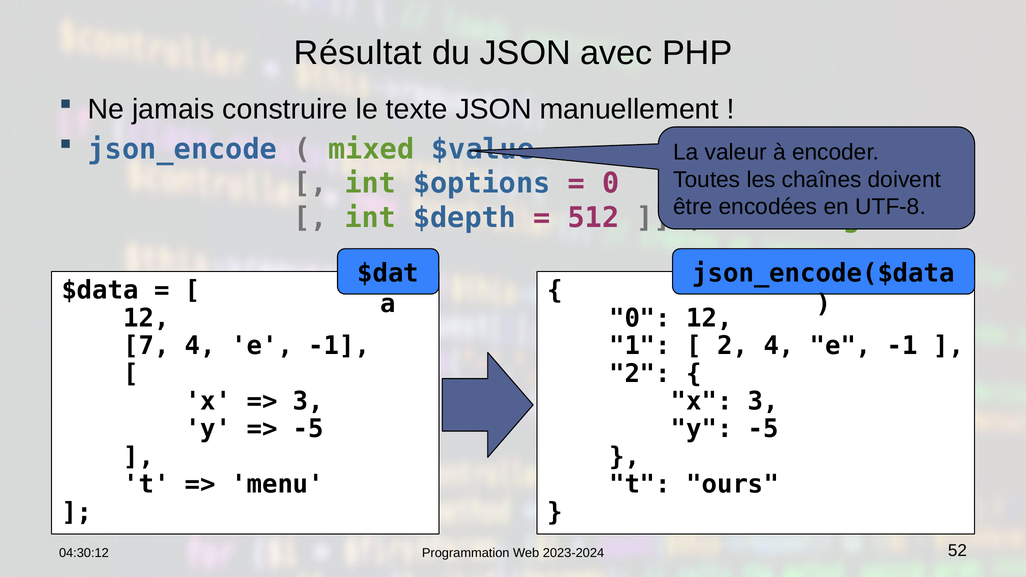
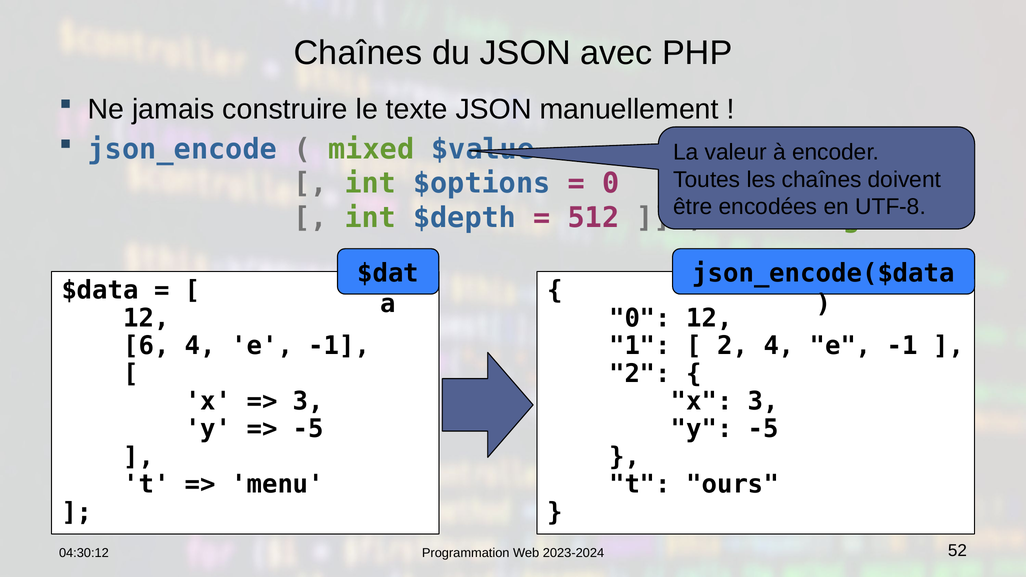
Résultat at (358, 53): Résultat -> Chaînes
7: 7 -> 6
